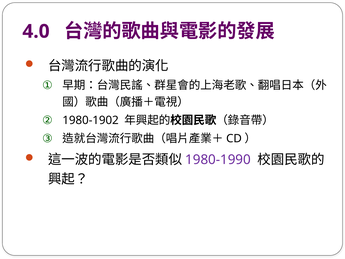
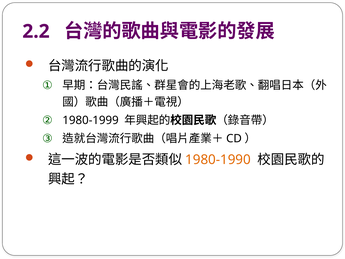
4.0: 4.0 -> 2.2
1980-1902: 1980-1902 -> 1980-1999
1980-1990 colour: purple -> orange
